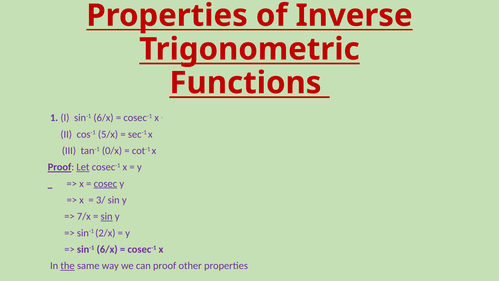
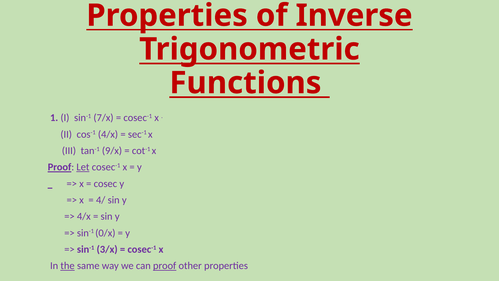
I sin-1 6/x: 6/x -> 7/x
cos-1 5/x: 5/x -> 4/x
0/x: 0/x -> 9/x
cosec underline: present -> none
3/: 3/ -> 4/
7/x at (84, 216): 7/x -> 4/x
sin at (107, 216) underline: present -> none
2/x: 2/x -> 0/x
6/x at (107, 249): 6/x -> 3/x
proof at (165, 266) underline: none -> present
